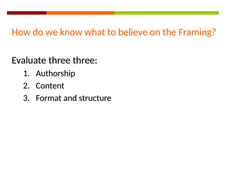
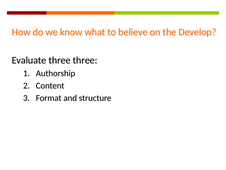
Framing: Framing -> Develop
